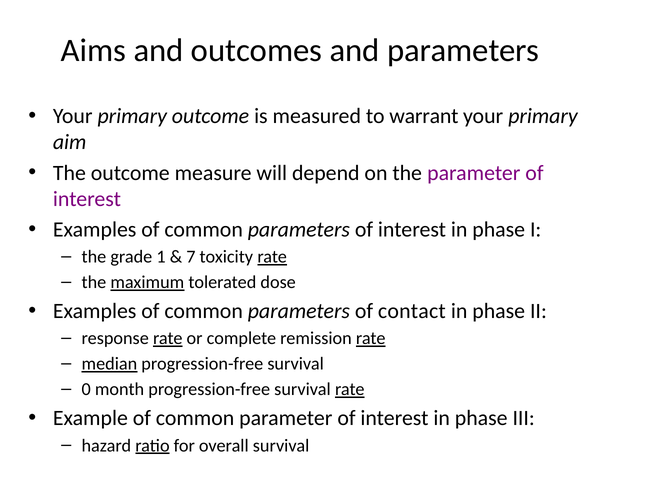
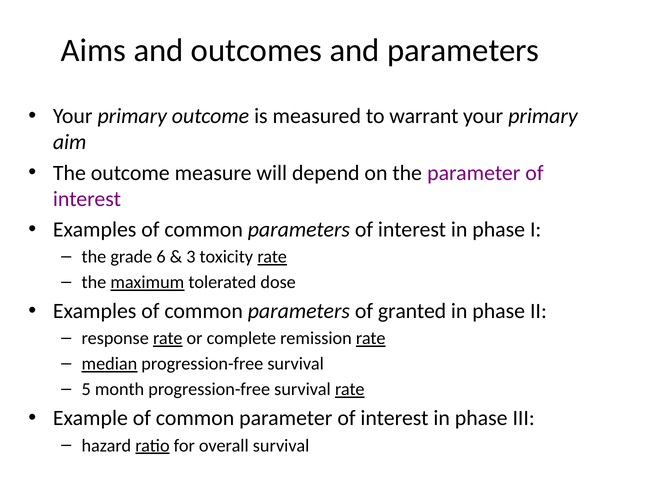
1: 1 -> 6
7: 7 -> 3
contact: contact -> granted
0: 0 -> 5
